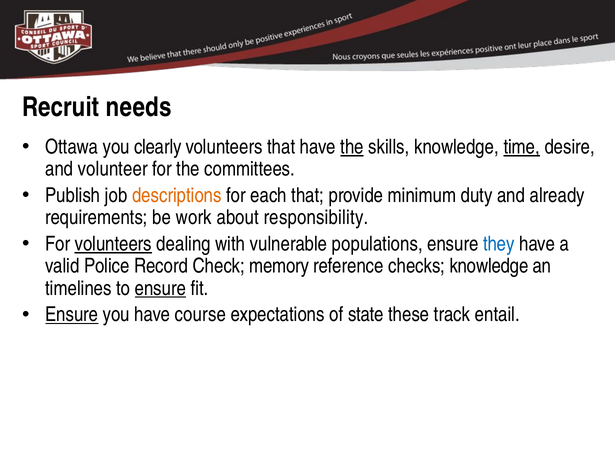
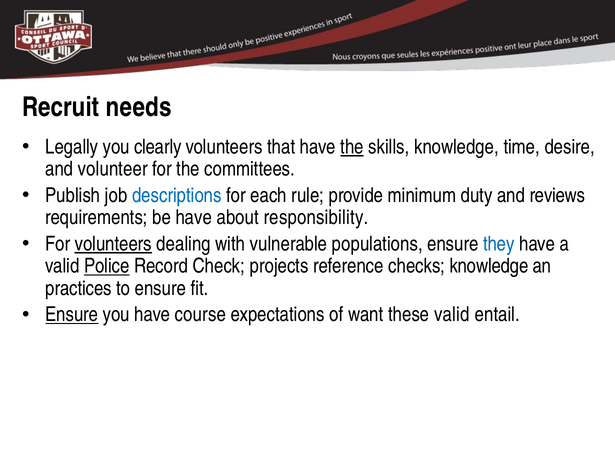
Ottawa: Ottawa -> Legally
time underline: present -> none
descriptions colour: orange -> blue
each that: that -> rule
already: already -> reviews
be work: work -> have
Police underline: none -> present
memory: memory -> projects
timelines: timelines -> practices
ensure at (160, 288) underline: present -> none
state: state -> want
these track: track -> valid
